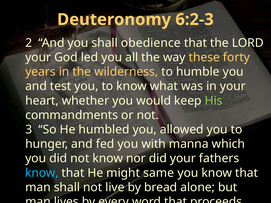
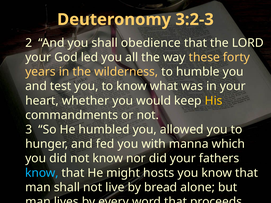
6:2-3: 6:2-3 -> 3:2-3
His colour: light green -> yellow
same: same -> hosts
